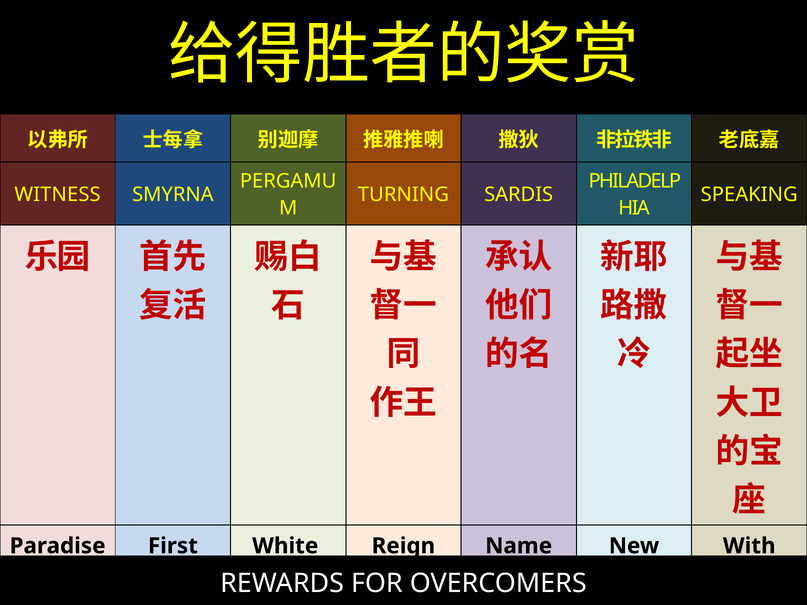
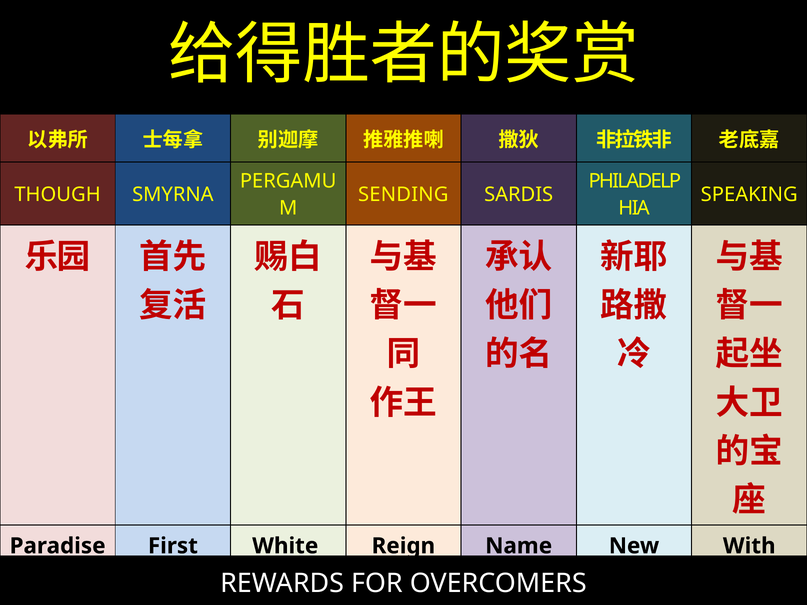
WITNESS: WITNESS -> THOUGH
TURNING: TURNING -> SENDING
